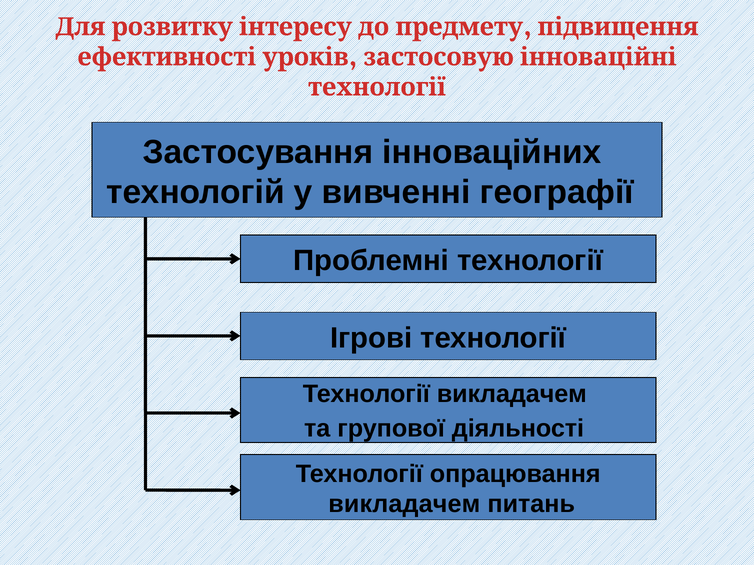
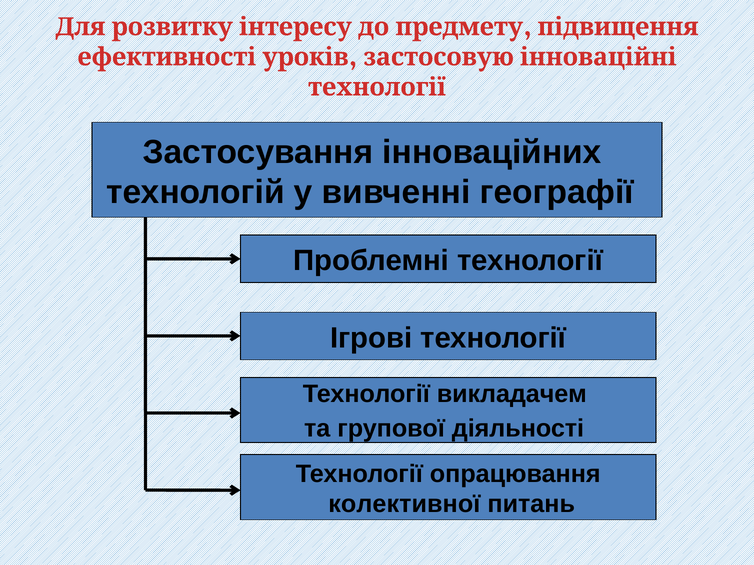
викладачем at (404, 504): викладачем -> колективної
